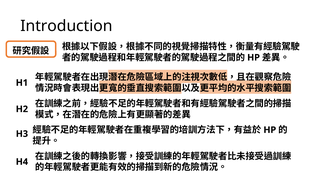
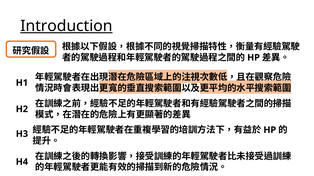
Introduction underline: none -> present
